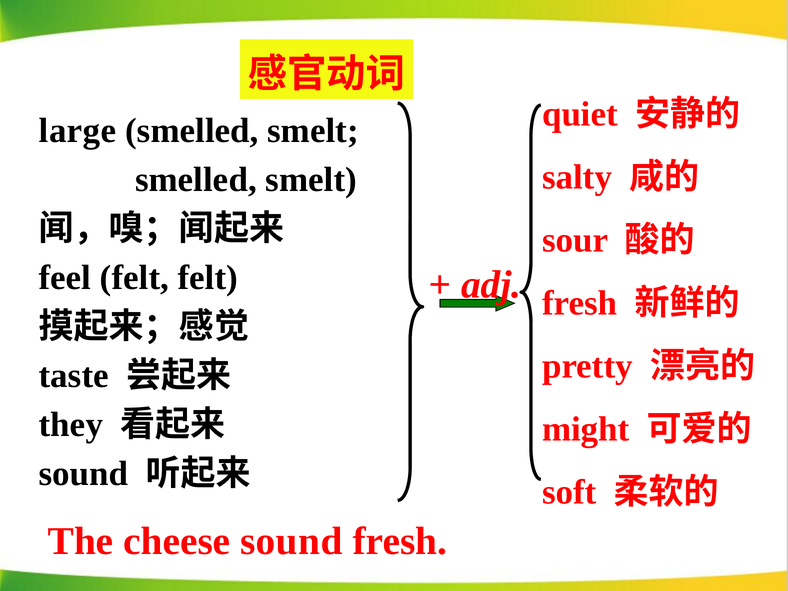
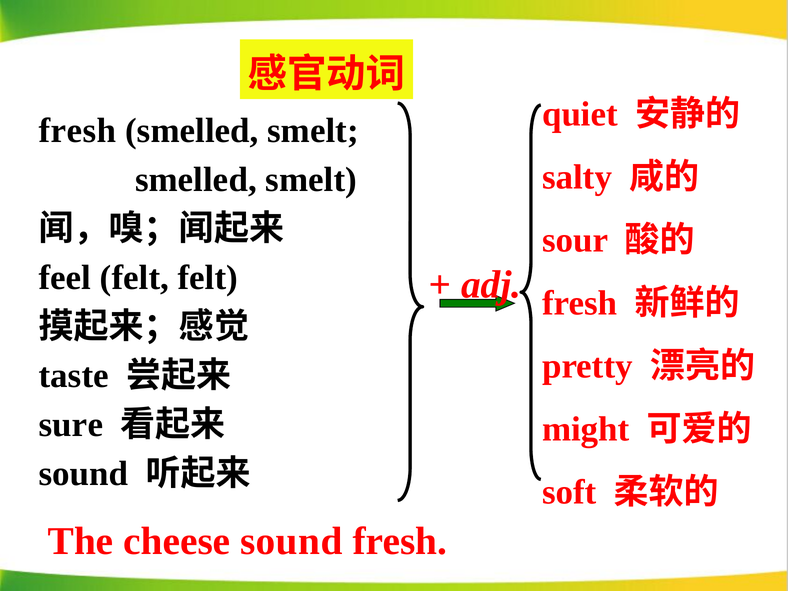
large at (78, 131): large -> fresh
they: they -> sure
